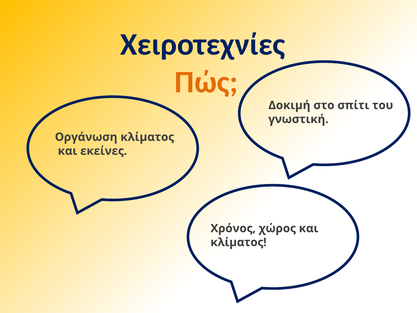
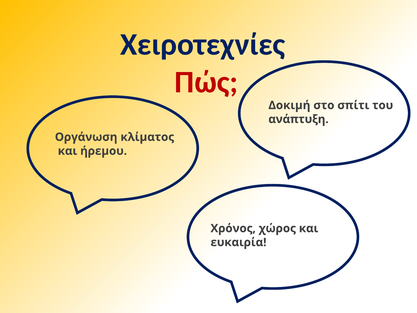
Πώς colour: orange -> red
γνωστική: γνωστική -> ανάπτυξη
εκείνες: εκείνες -> ήρεμου
κλίματος at (239, 242): κλίματος -> ευκαιρία
